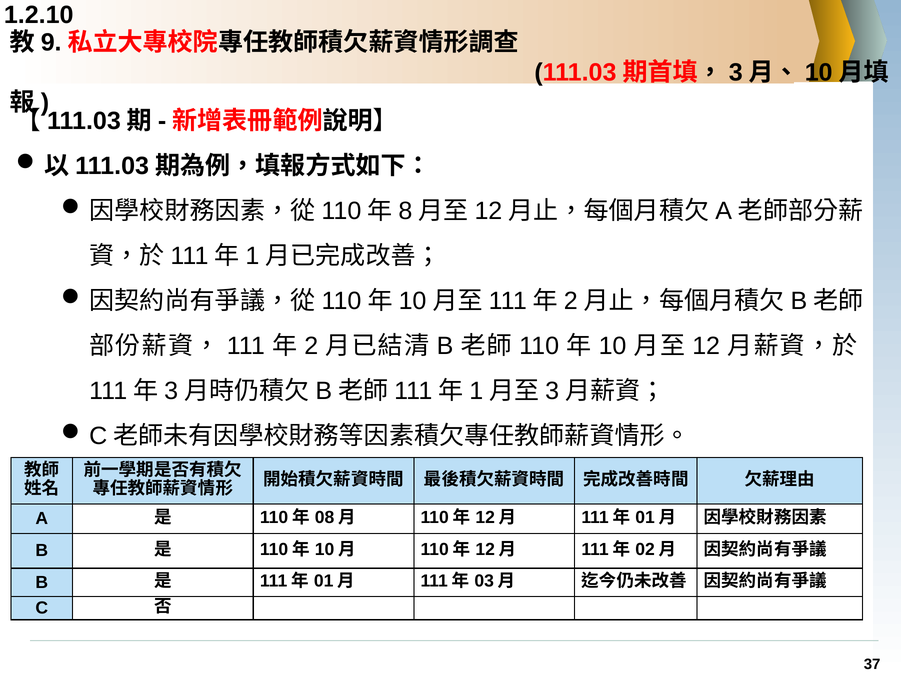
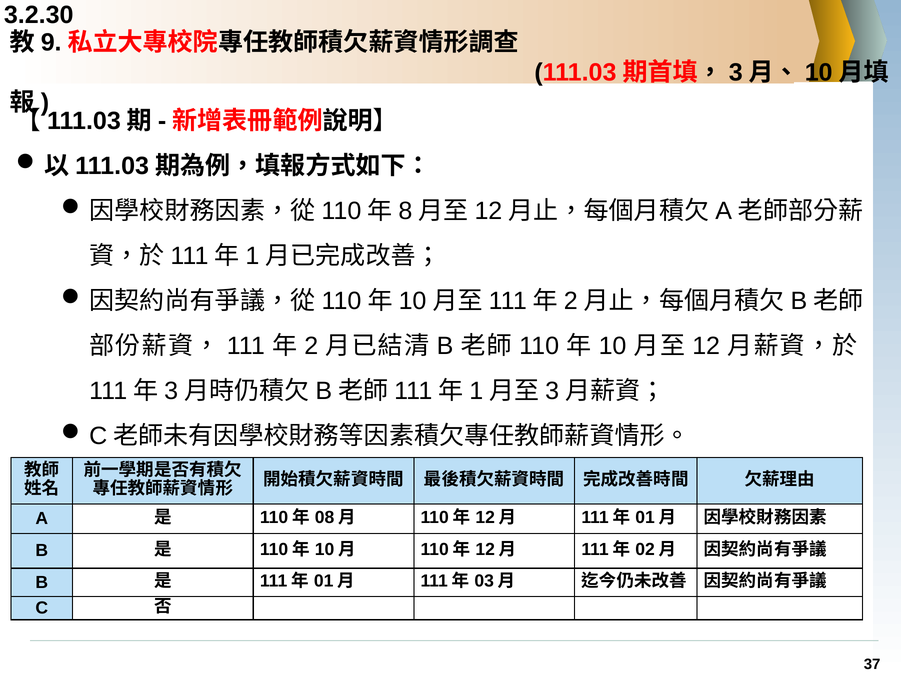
1.2.10: 1.2.10 -> 3.2.30
